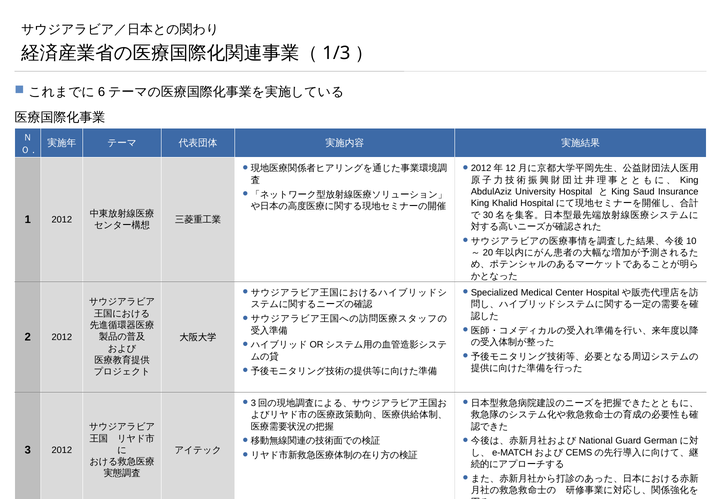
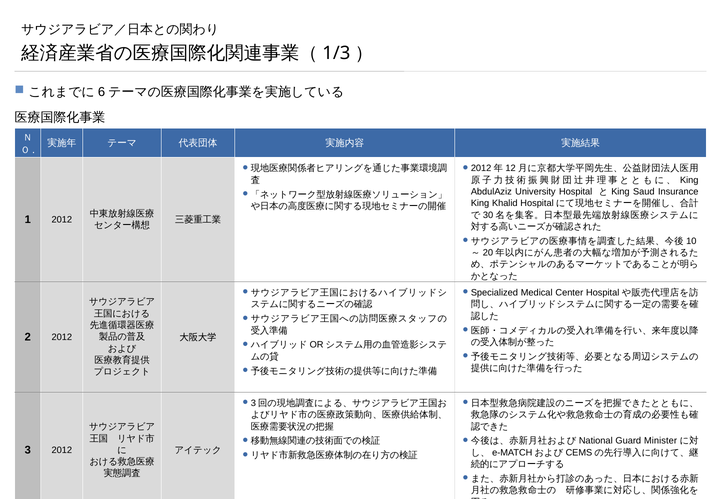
German: German -> Minister
